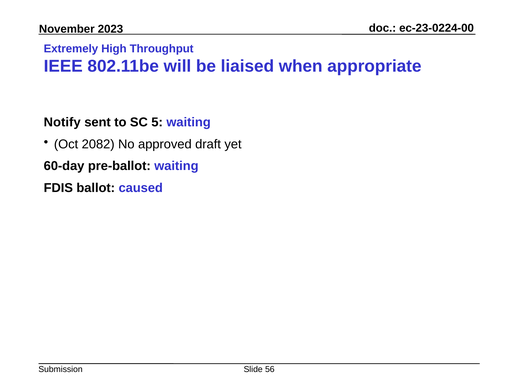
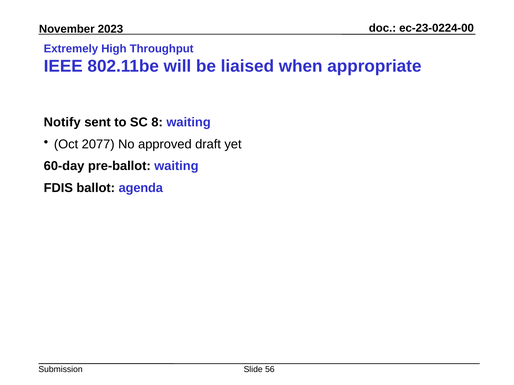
5: 5 -> 8
2082: 2082 -> 2077
caused: caused -> agenda
